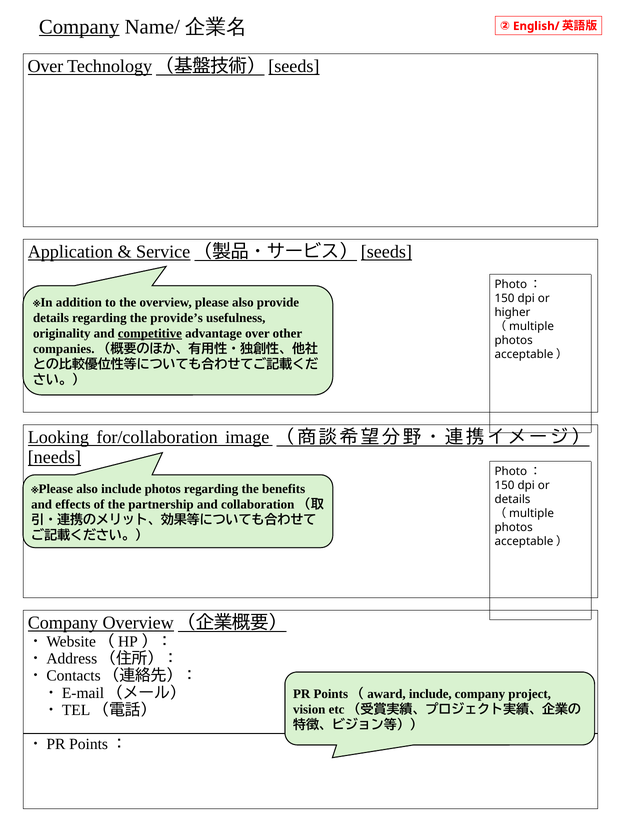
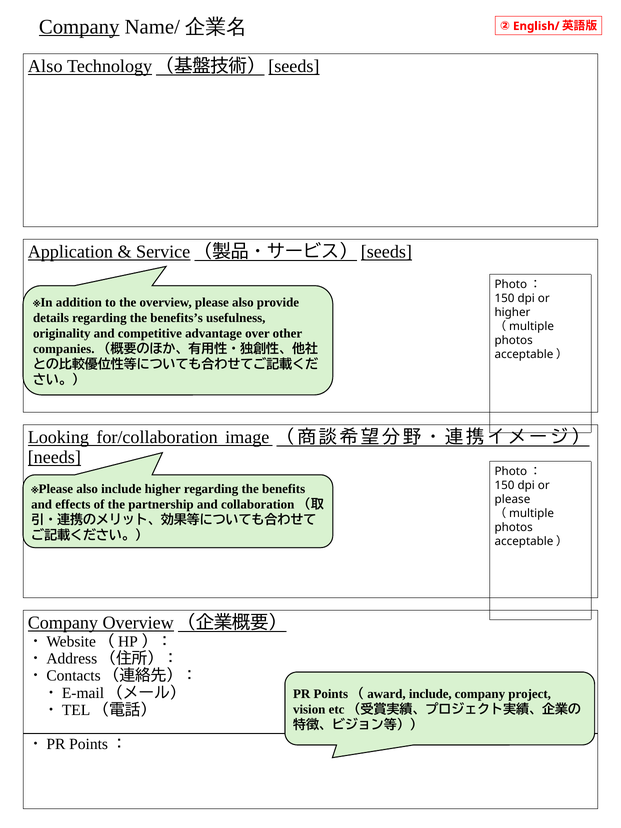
Over at (45, 66): Over -> Also
provide’s: provide’s -> benefits’s
competitive underline: present -> none
include photos: photos -> higher
details at (513, 499): details -> please
